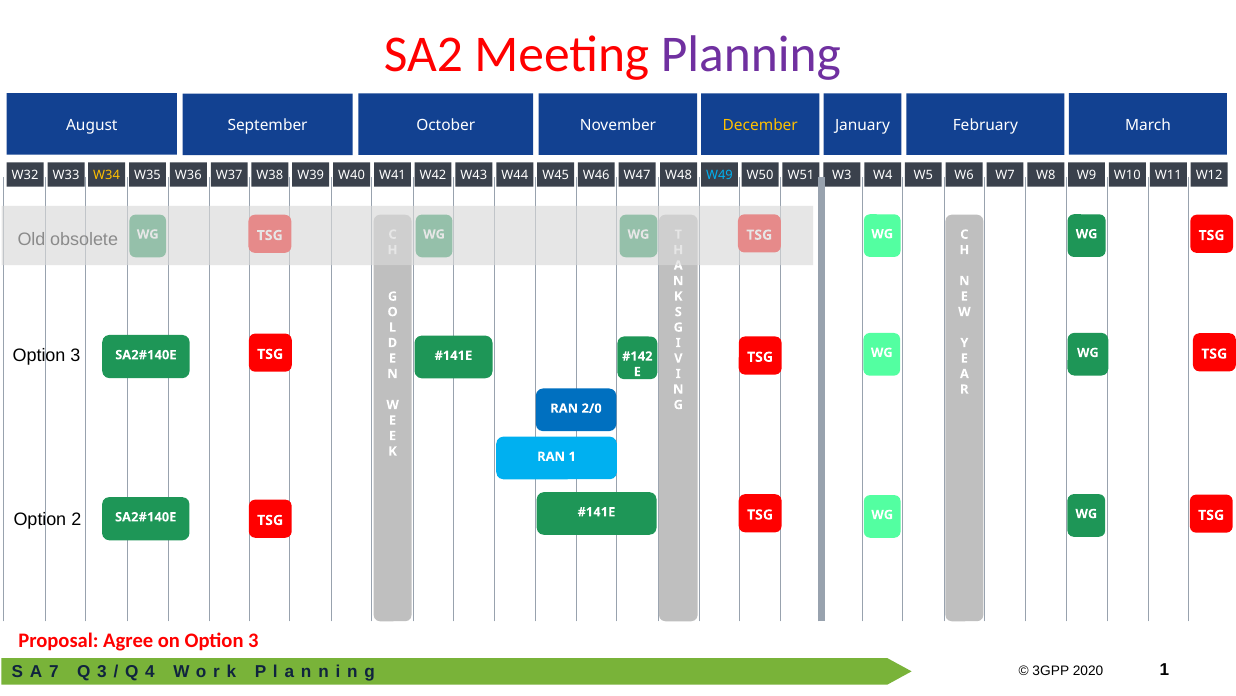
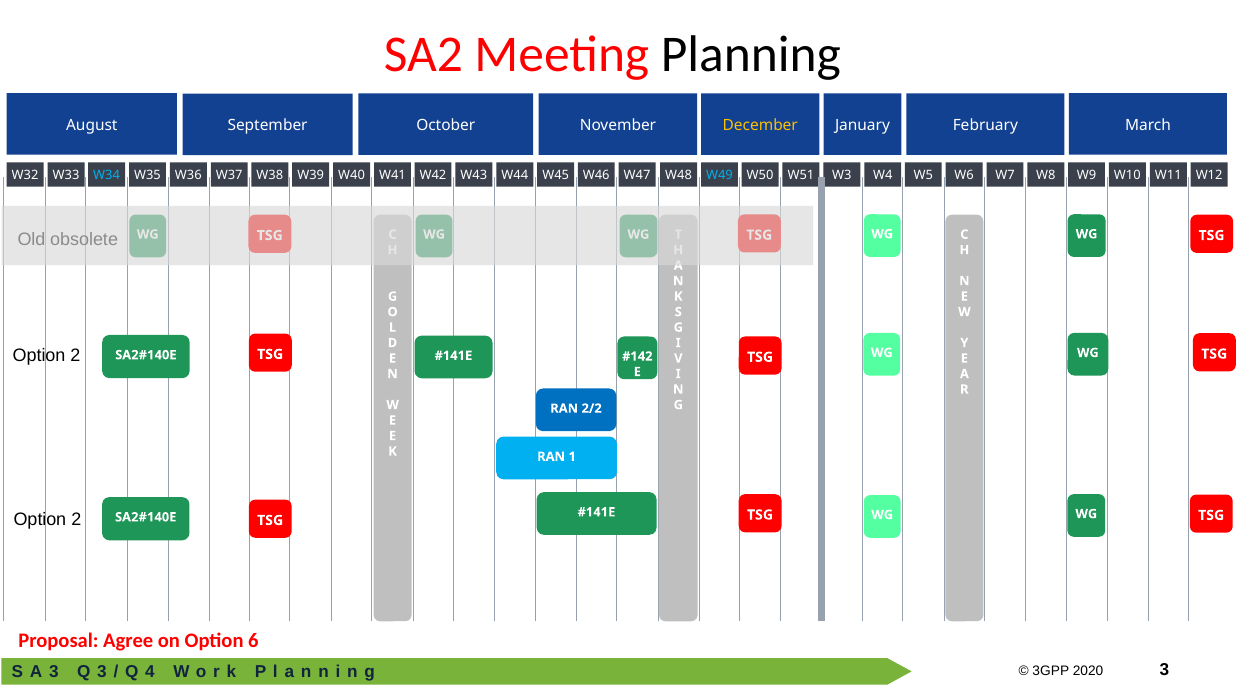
Planning colour: purple -> black
W34 colour: yellow -> light blue
3 at (75, 355): 3 -> 2
2/0: 2/0 -> 2/2
on Option 3: 3 -> 6
A 7: 7 -> 3
1 at (1164, 669): 1 -> 3
